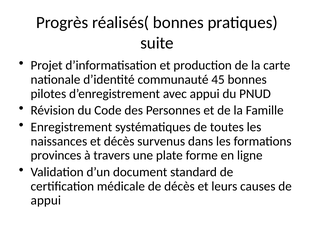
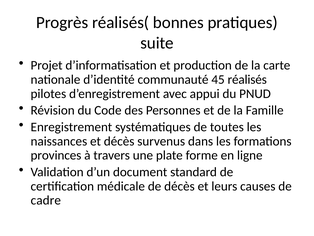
45 bonnes: bonnes -> réalisés
appui at (46, 200): appui -> cadre
